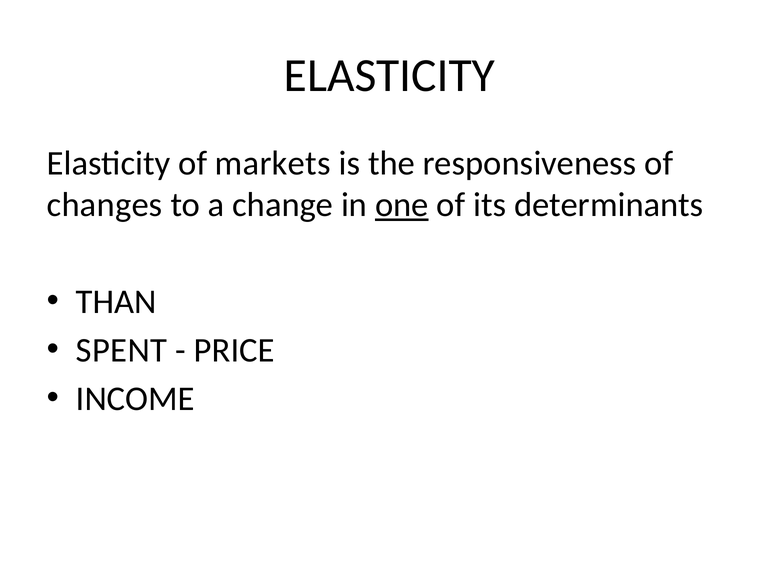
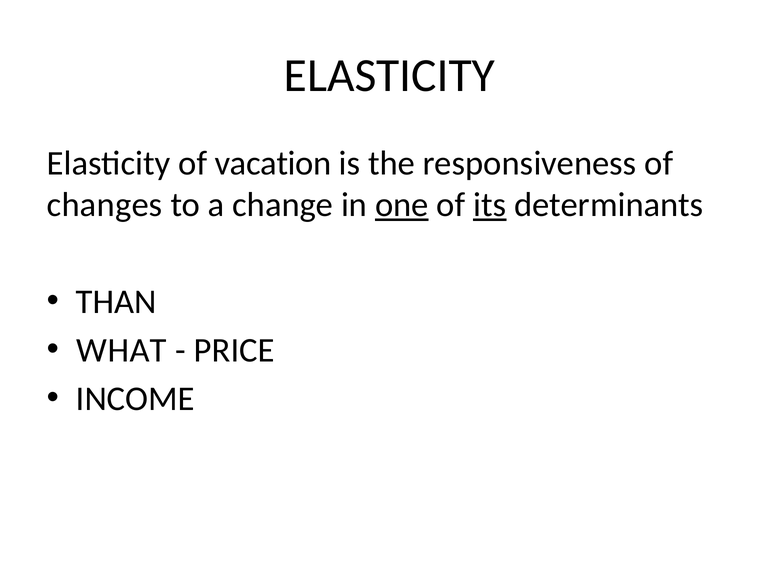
markets: markets -> vacation
its underline: none -> present
SPENT: SPENT -> WHAT
